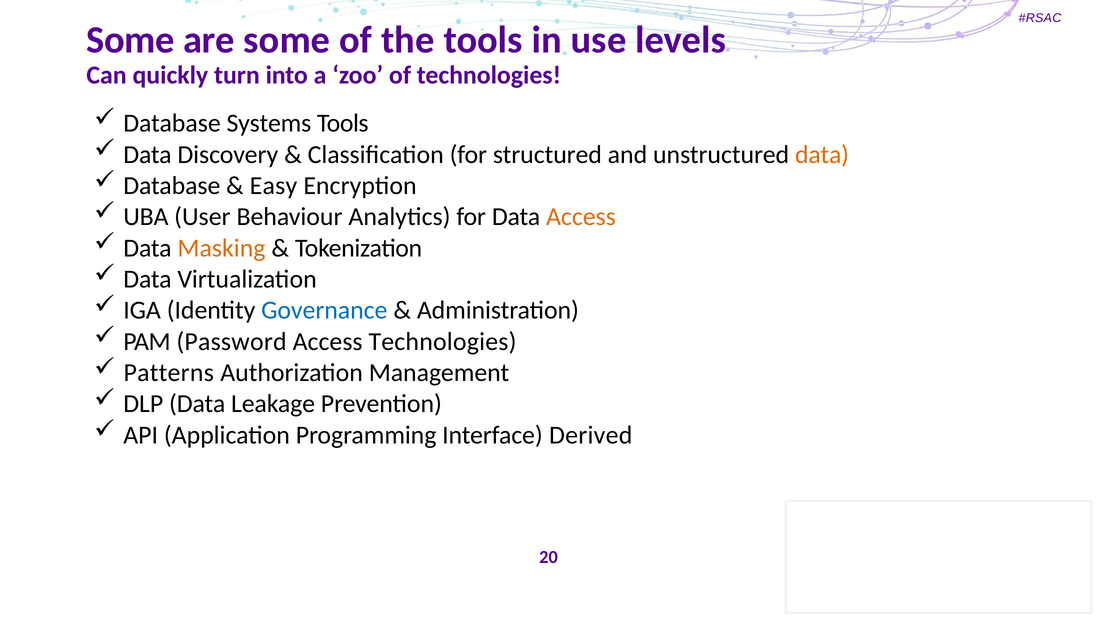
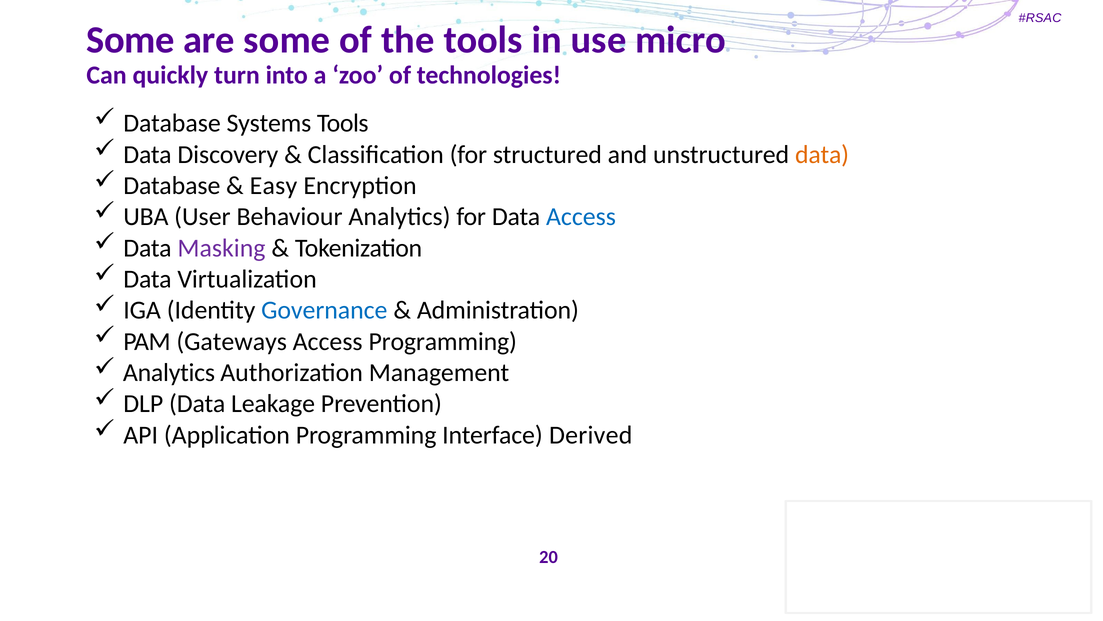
levels: levels -> micro
Access at (581, 217) colour: orange -> blue
Masking colour: orange -> purple
Password: Password -> Gateways
Access Technologies: Technologies -> Programming
Patterns at (169, 372): Patterns -> Analytics
